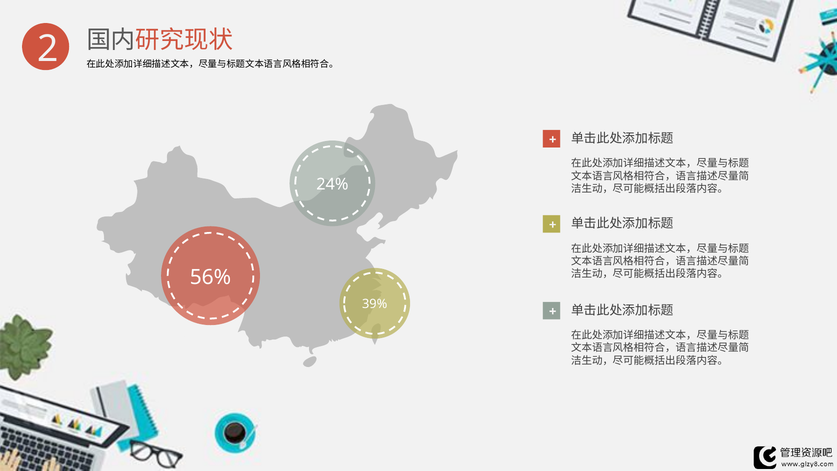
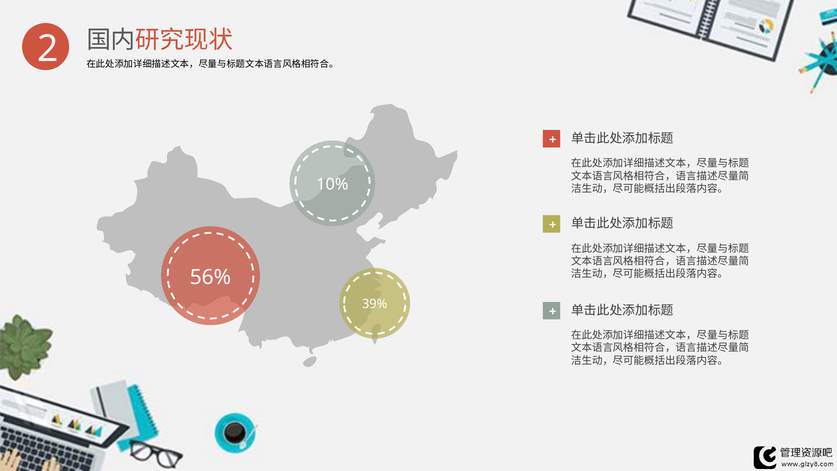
24%: 24% -> 10%
